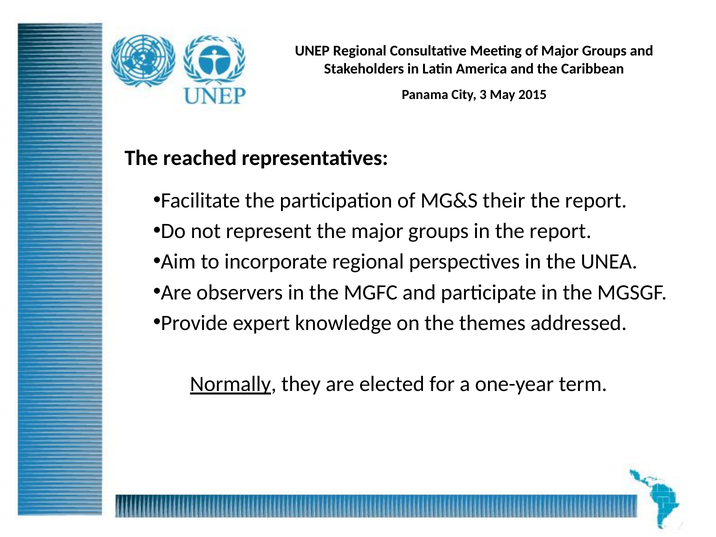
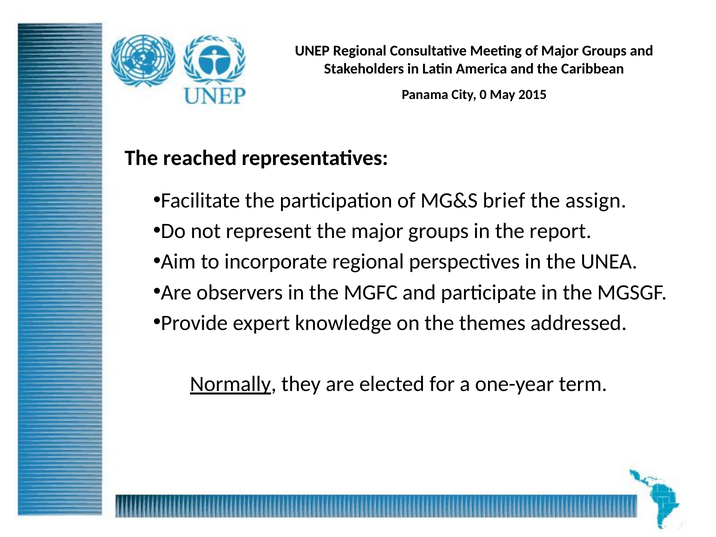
3: 3 -> 0
their: their -> brief
report at (596, 201): report -> assign
